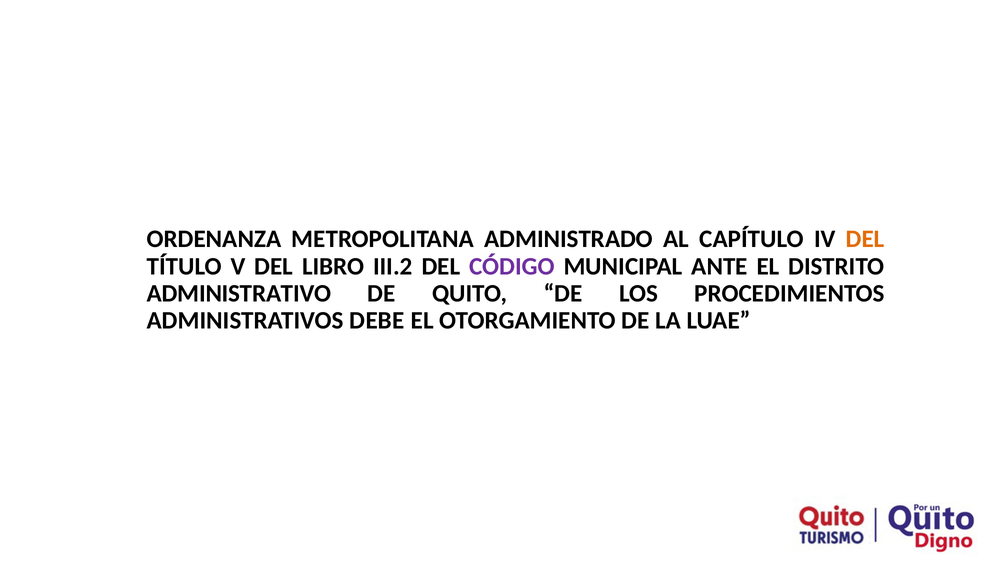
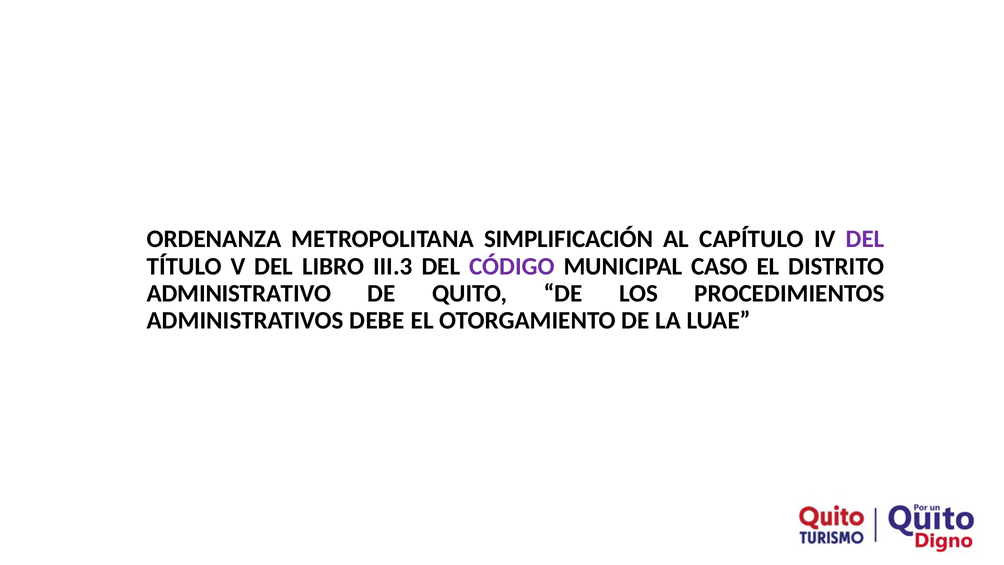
ADMINISTRADO: ADMINISTRADO -> SIMPLIFICACIÓN
DEL at (865, 239) colour: orange -> purple
III.2: III.2 -> III.3
ANTE: ANTE -> CASO
